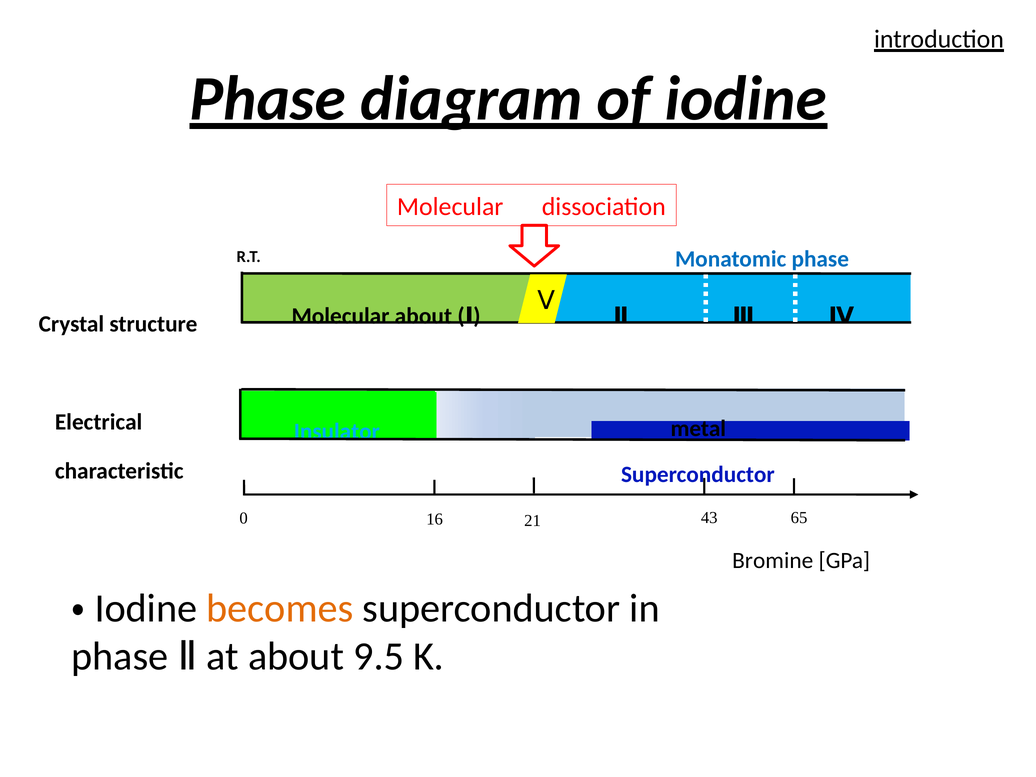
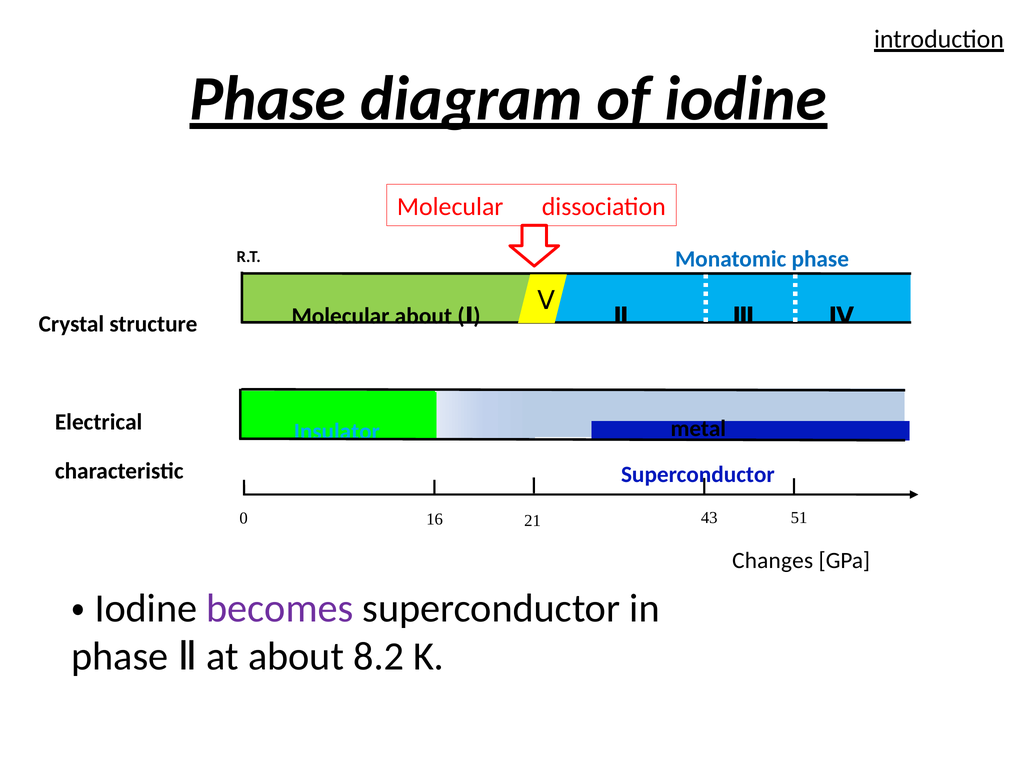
65: 65 -> 51
Bromine: Bromine -> Changes
becomes colour: orange -> purple
9.5: 9.5 -> 8.2
